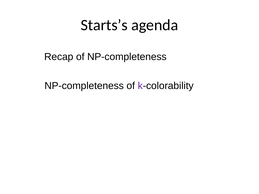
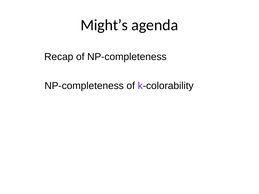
Starts’s: Starts’s -> Might’s
